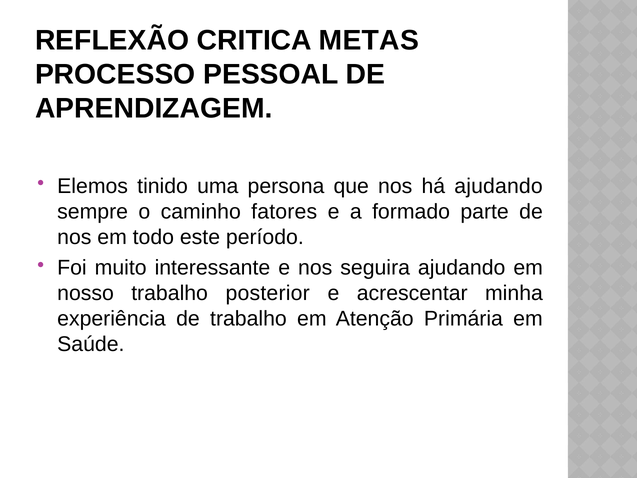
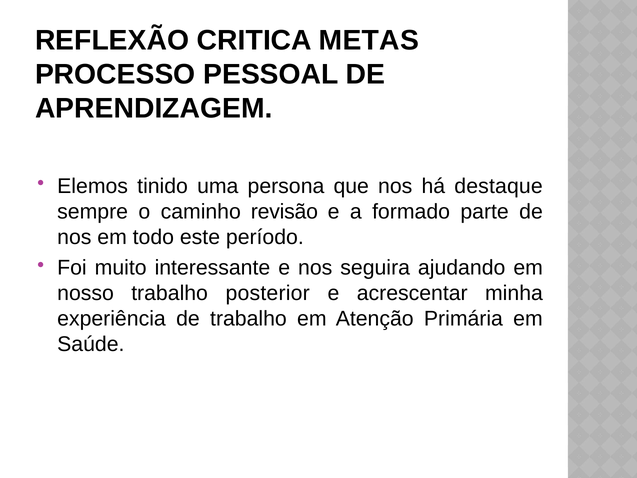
há ajudando: ajudando -> destaque
fatores: fatores -> revisão
